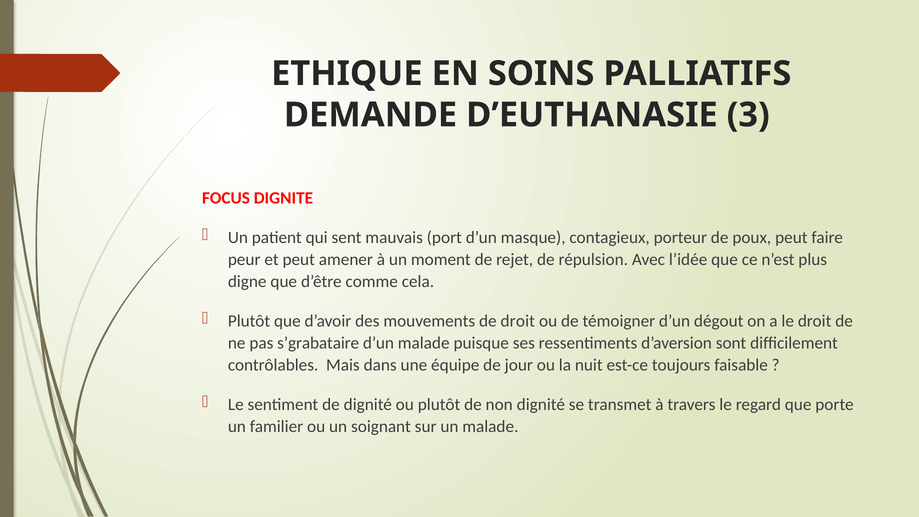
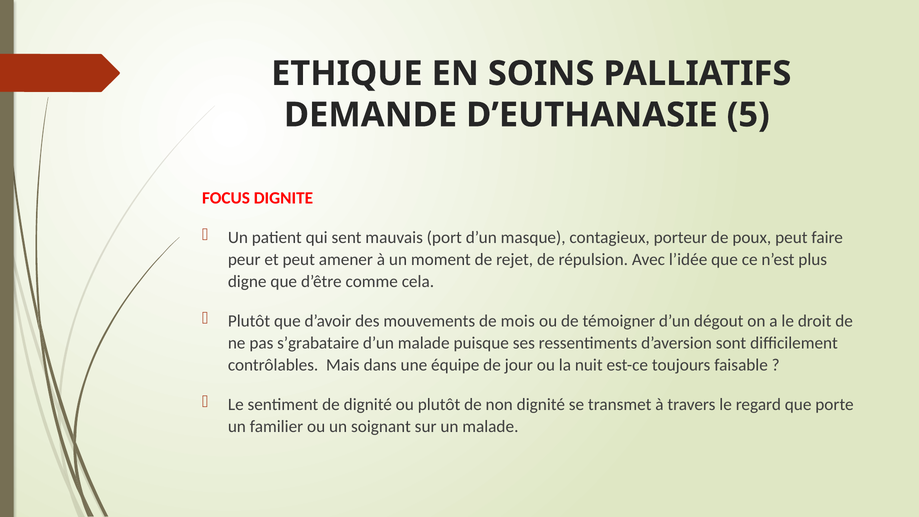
3: 3 -> 5
de droit: droit -> mois
